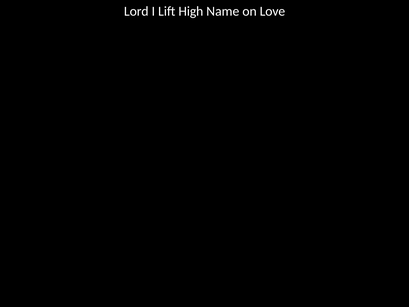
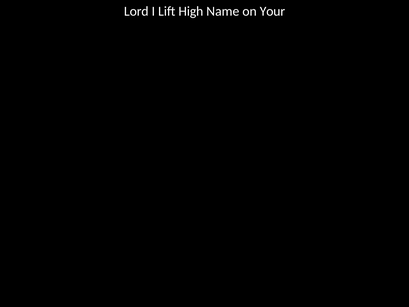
Love: Love -> Your
